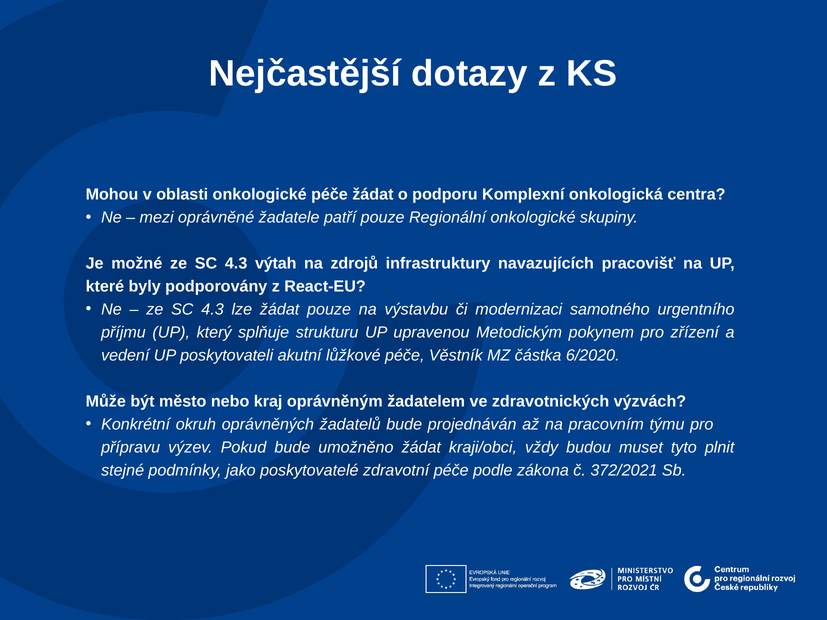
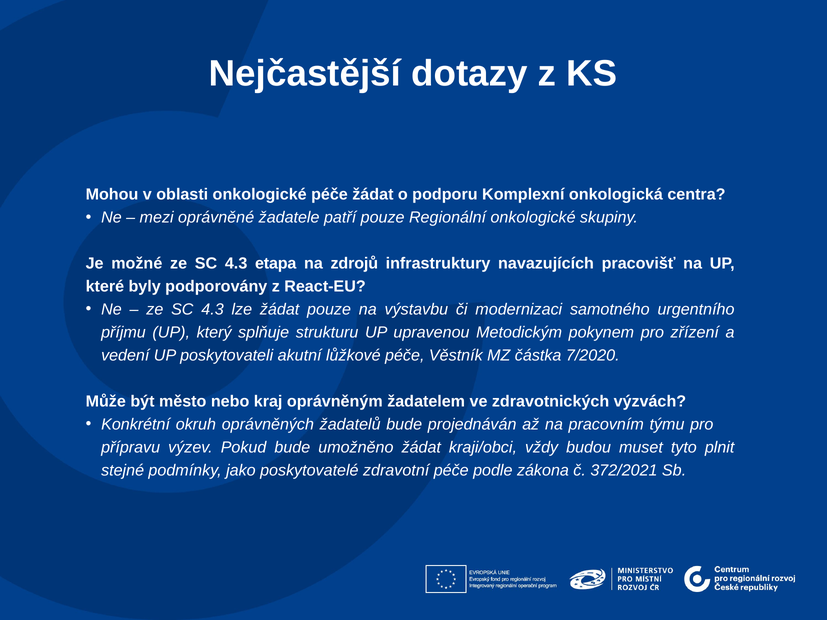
výtah: výtah -> etapa
6/2020: 6/2020 -> 7/2020
